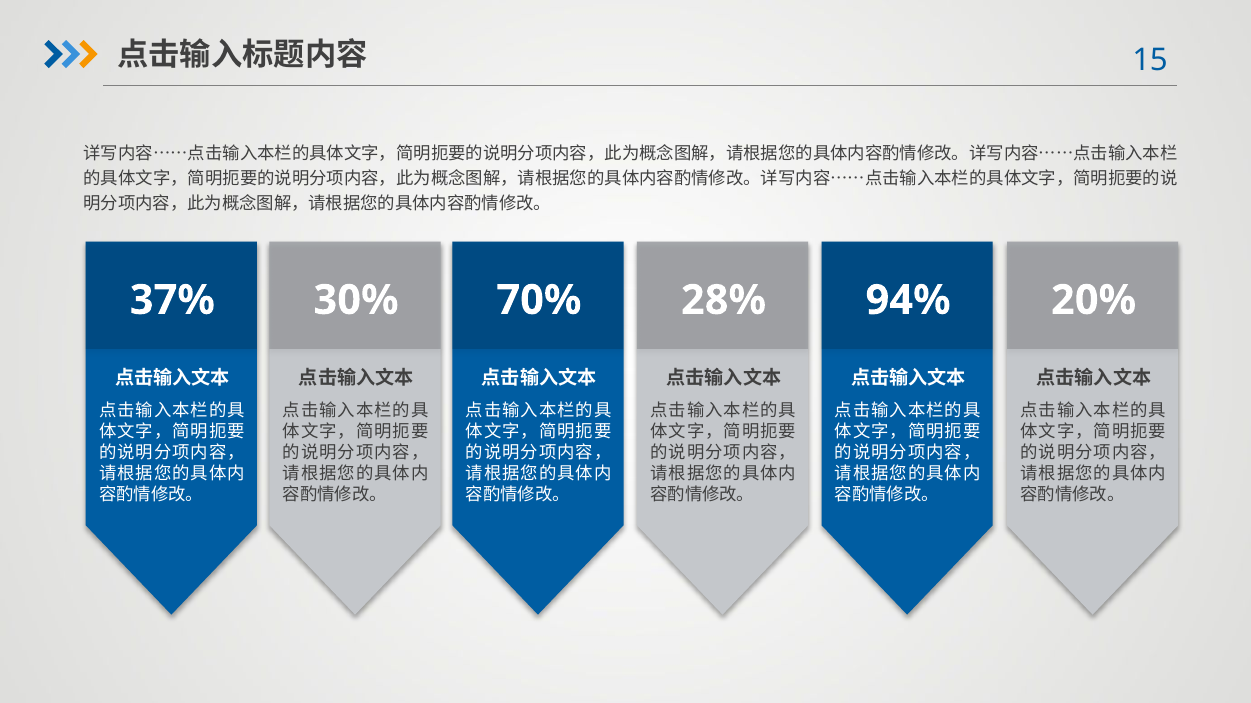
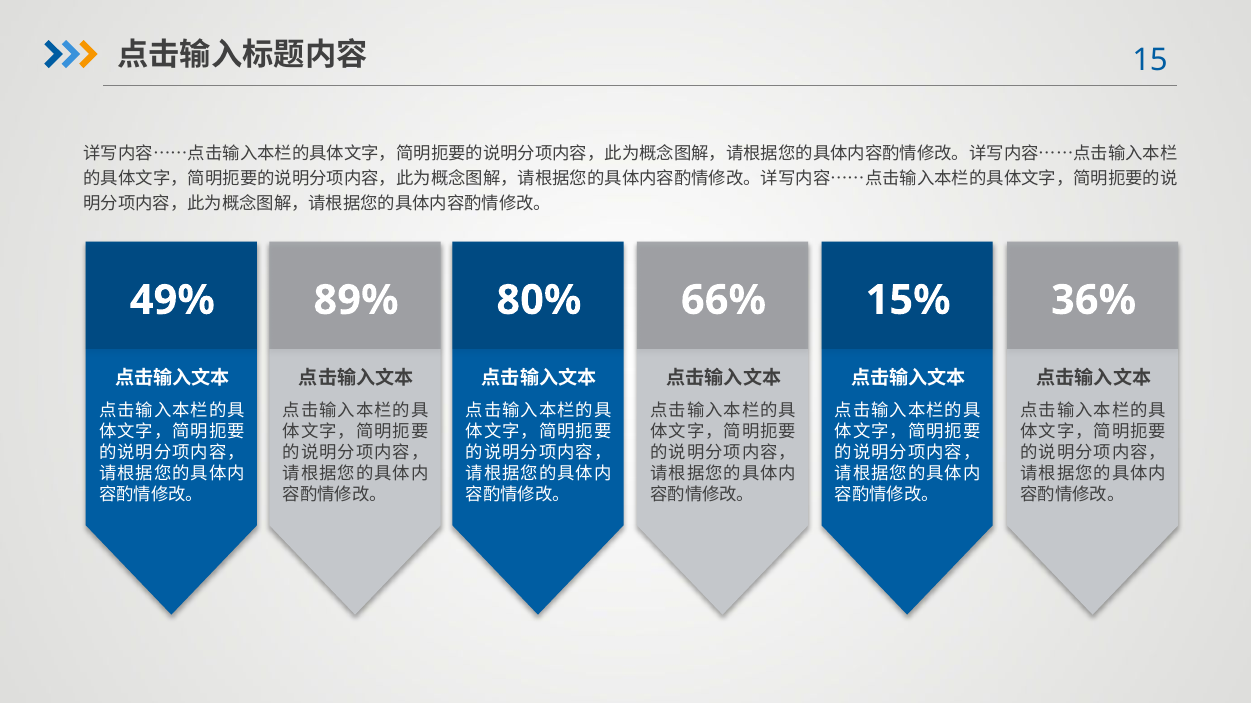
37%: 37% -> 49%
30%: 30% -> 89%
70%: 70% -> 80%
28%: 28% -> 66%
94%: 94% -> 15%
20%: 20% -> 36%
